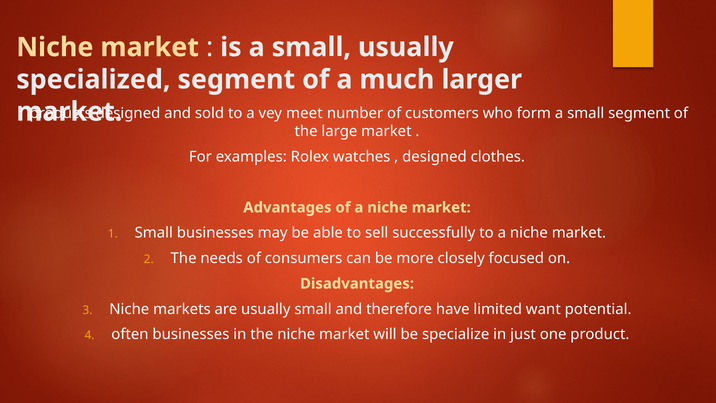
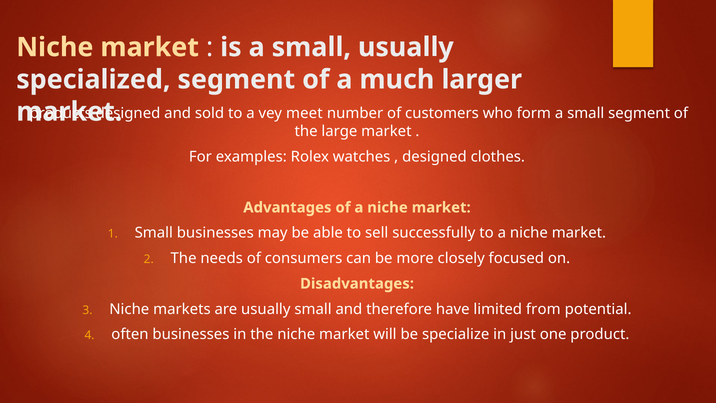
want: want -> from
